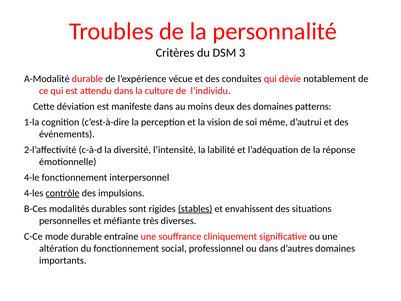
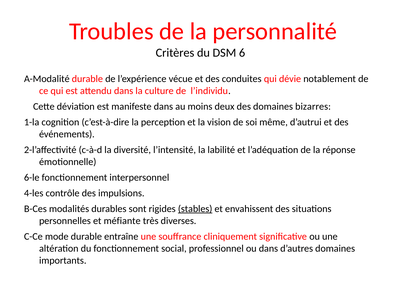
3: 3 -> 6
patterns: patterns -> bizarres
4-le: 4-le -> 6-le
contrôle underline: present -> none
